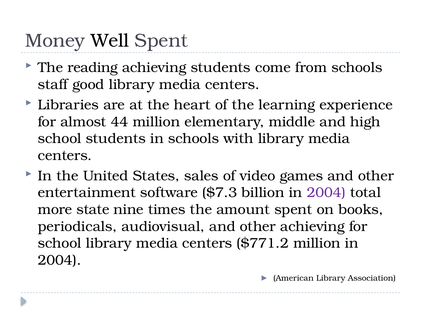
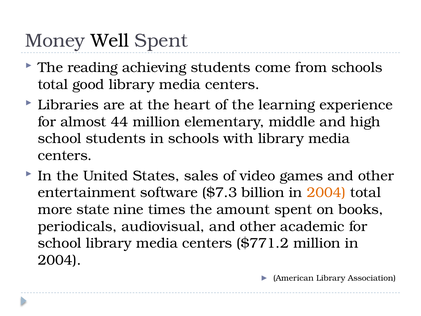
staff at (53, 84): staff -> total
2004 at (326, 193) colour: purple -> orange
other achieving: achieving -> academic
